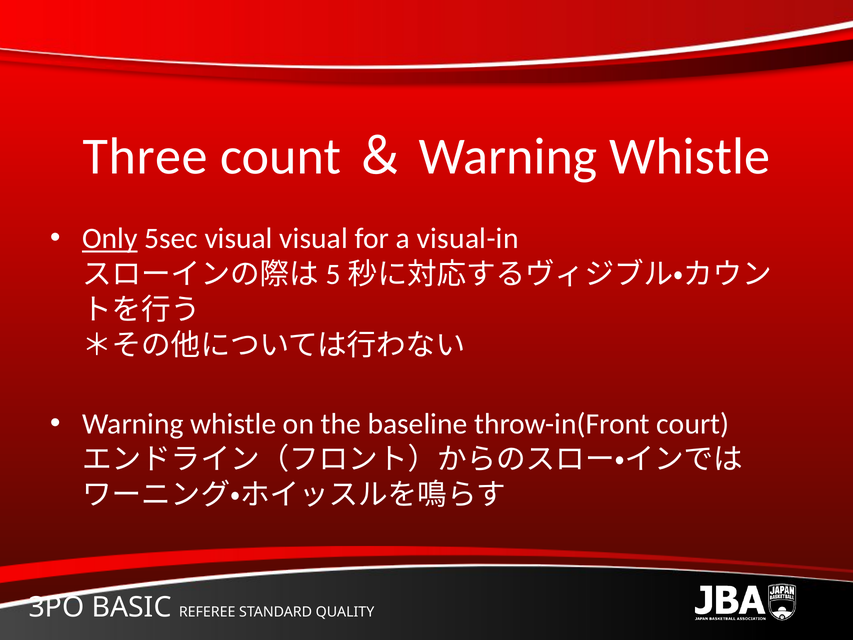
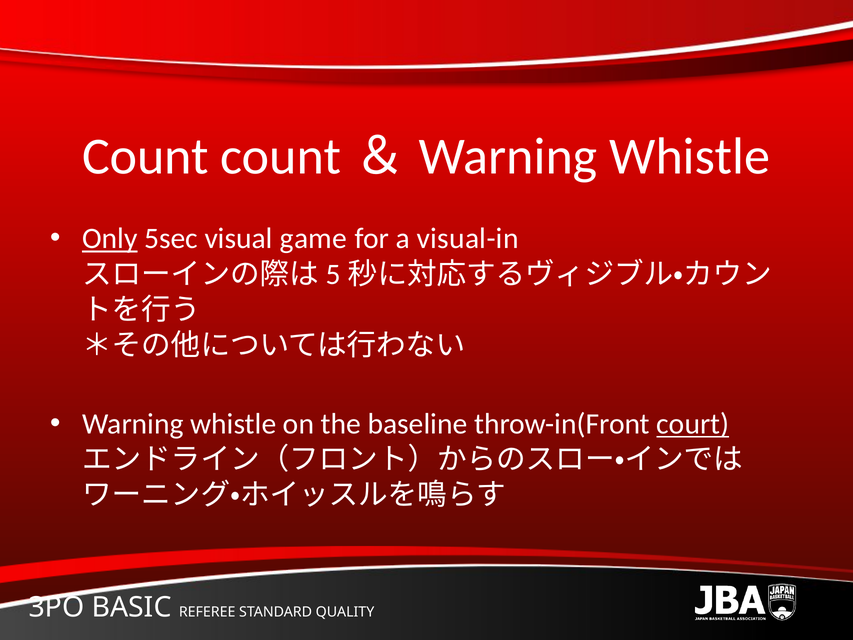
Three: Three -> Count
visual visual: visual -> game
court underline: none -> present
